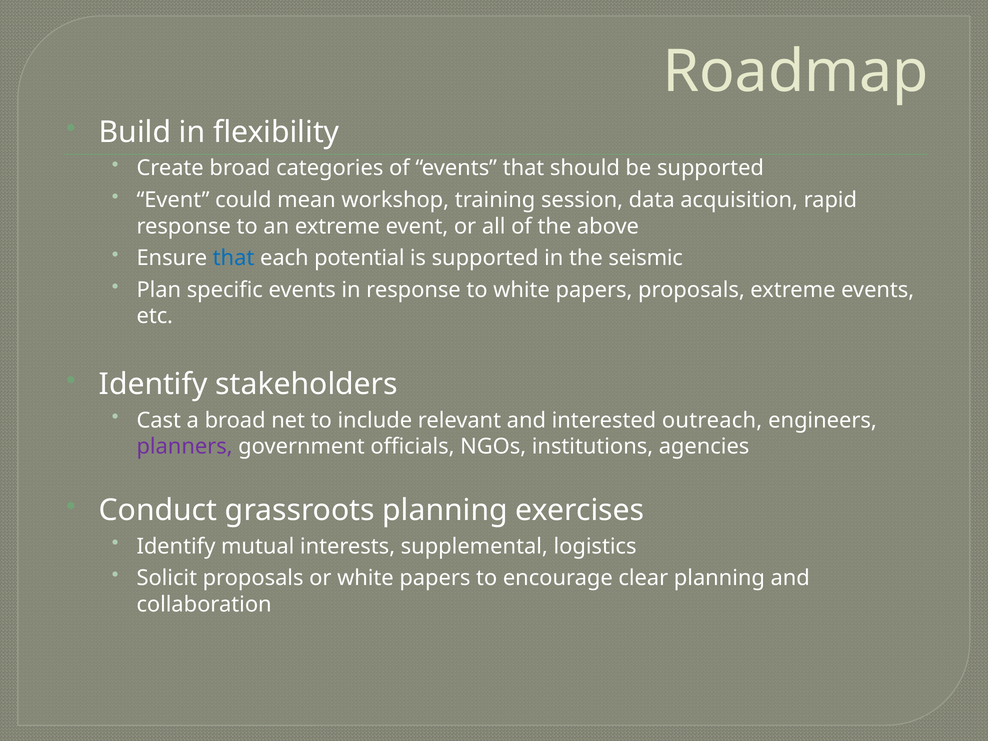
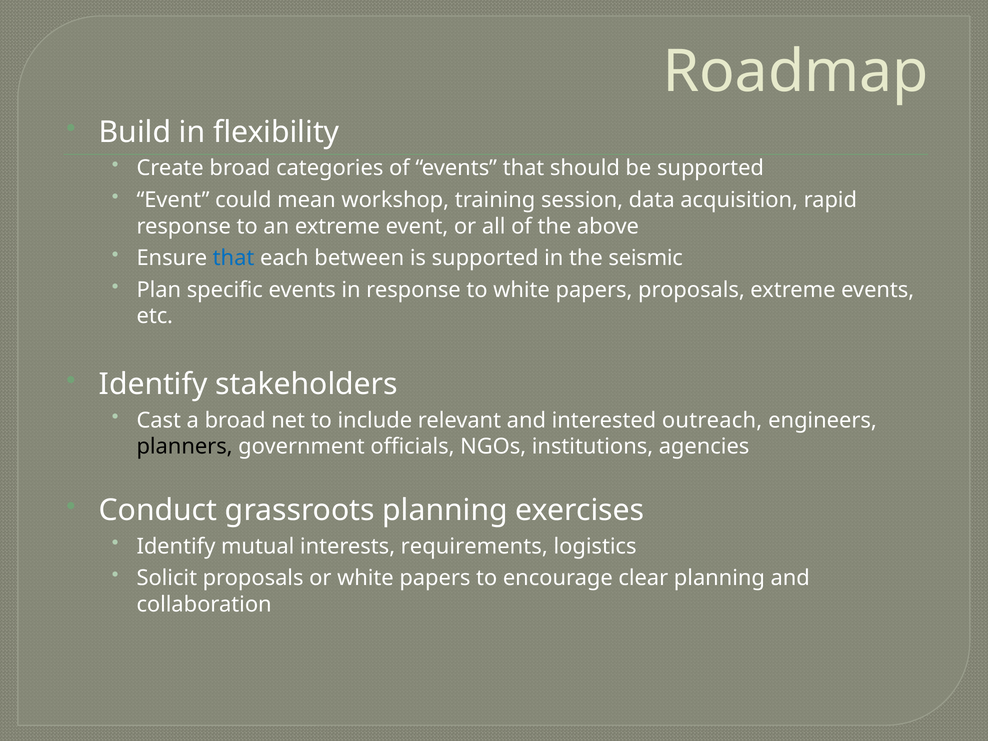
potential: potential -> between
planners colour: purple -> black
supplemental: supplemental -> requirements
